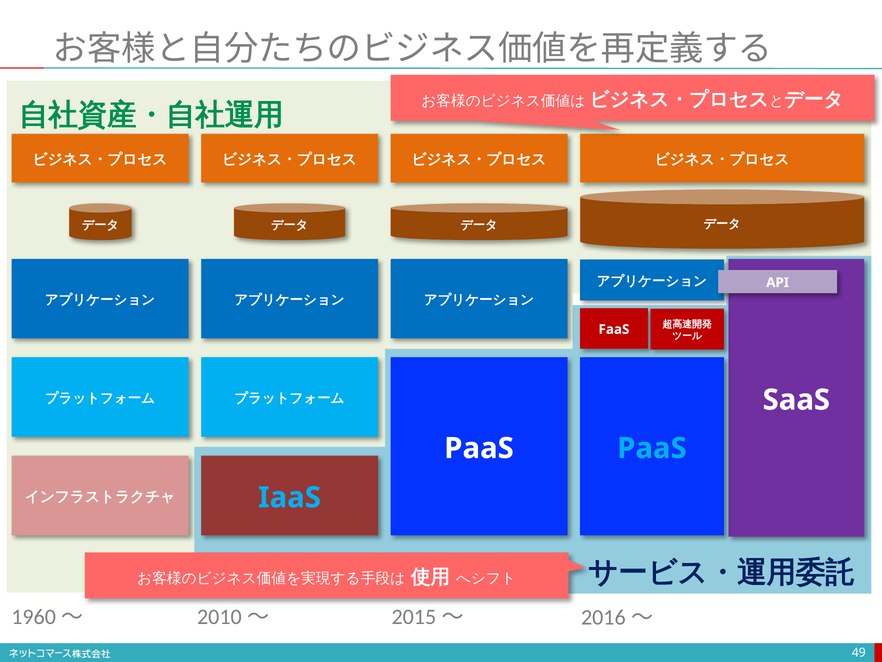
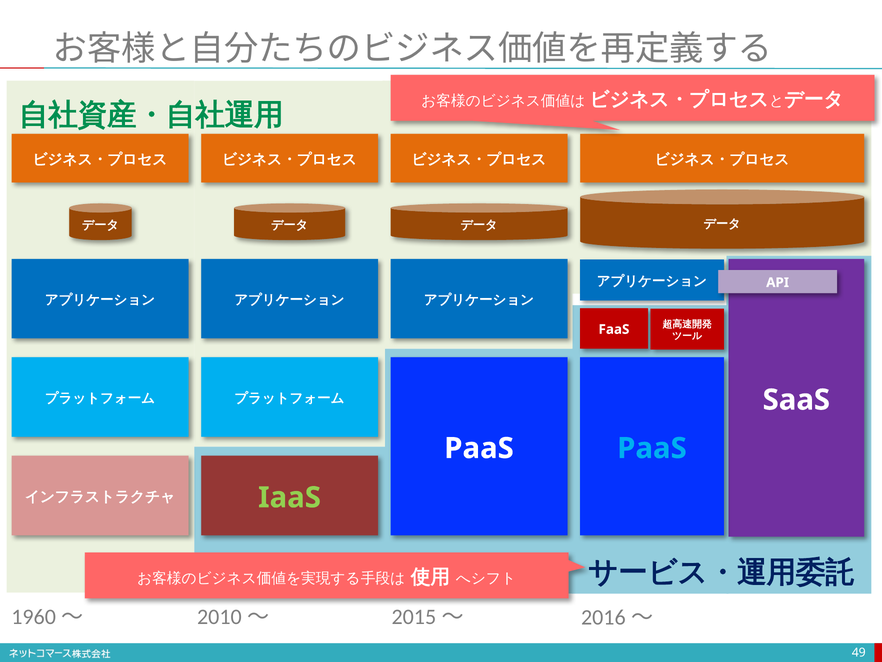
IaaS colour: light blue -> light green
